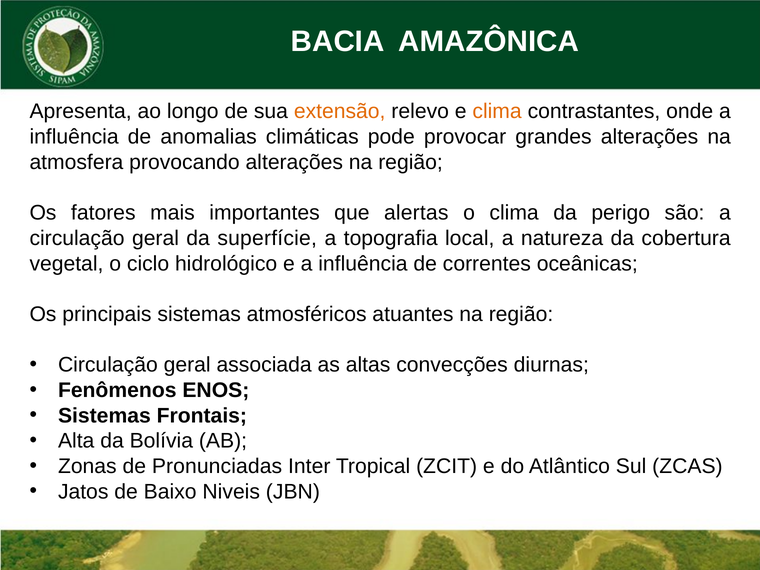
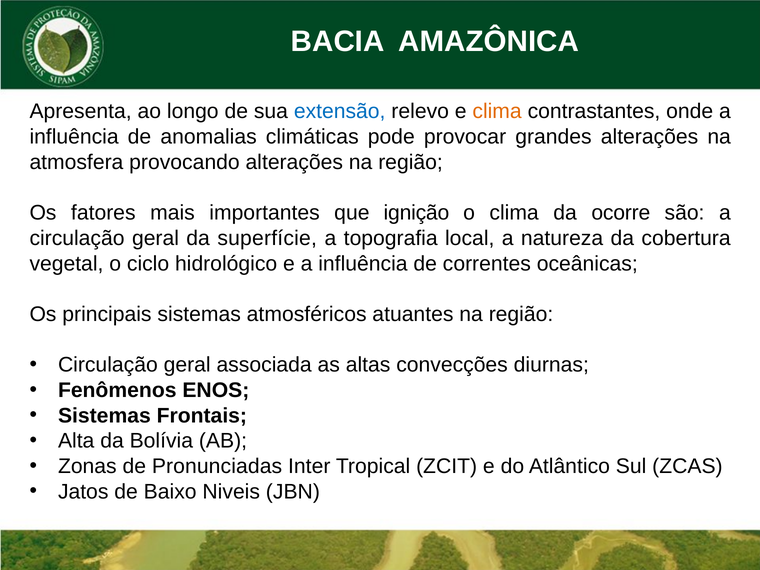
extensão colour: orange -> blue
alertas: alertas -> ignição
perigo: perigo -> ocorre
